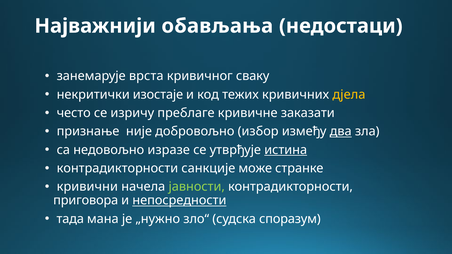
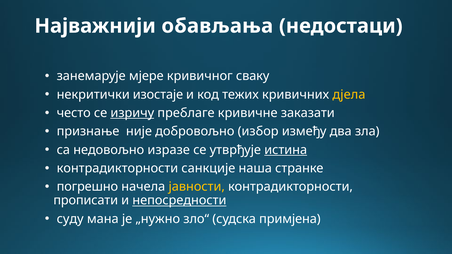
врста: врста -> мјере
изричу underline: none -> present
два underline: present -> none
може: може -> наша
кривични: кривични -> погрешно
јавности colour: light green -> yellow
приговора: приговора -> прописати
тада: тада -> суду
споразум: споразум -> примјена
